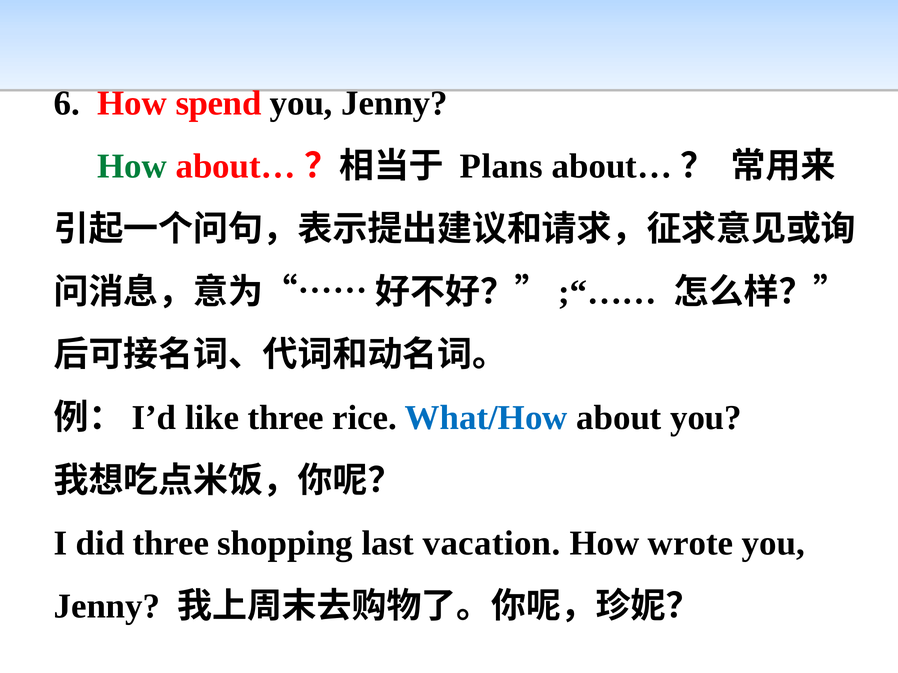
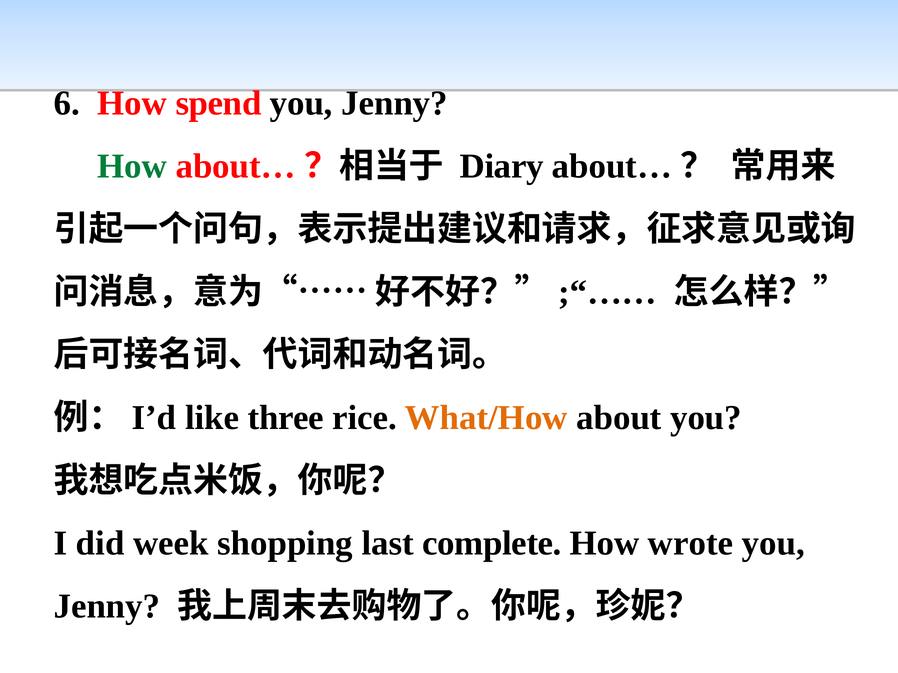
Plans: Plans -> Diary
What/How colour: blue -> orange
did three: three -> week
vacation: vacation -> complete
